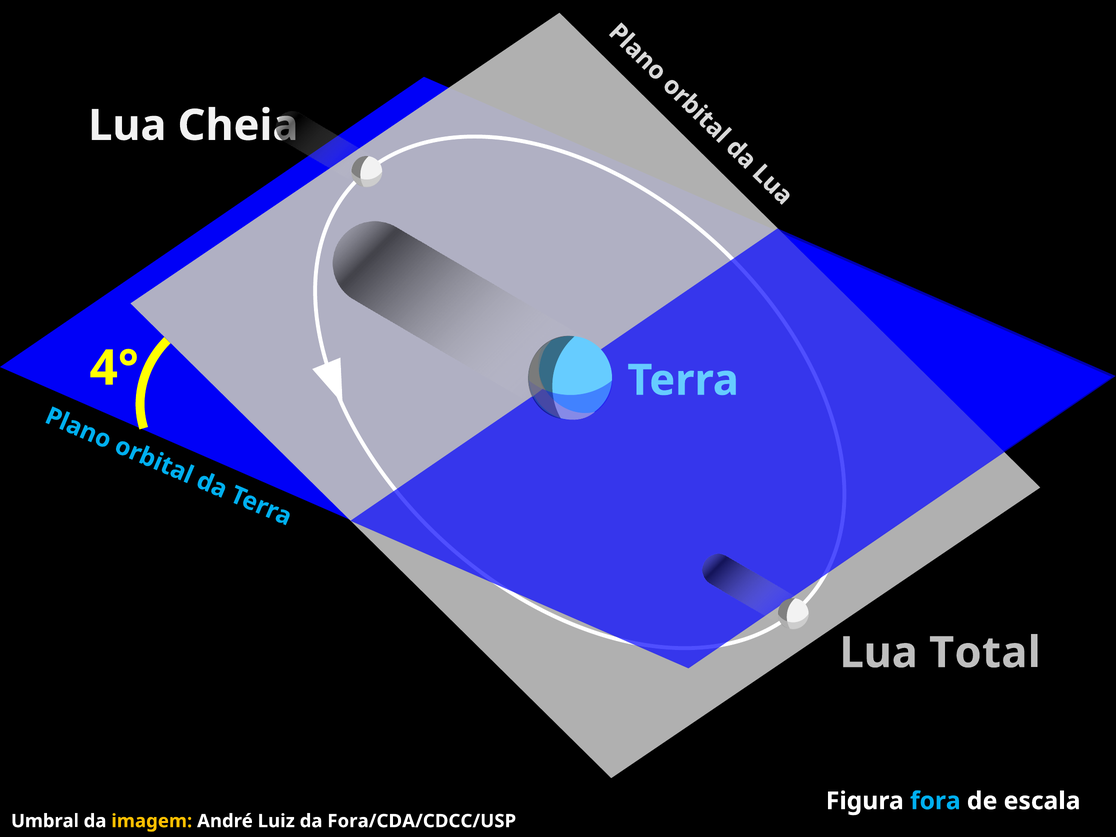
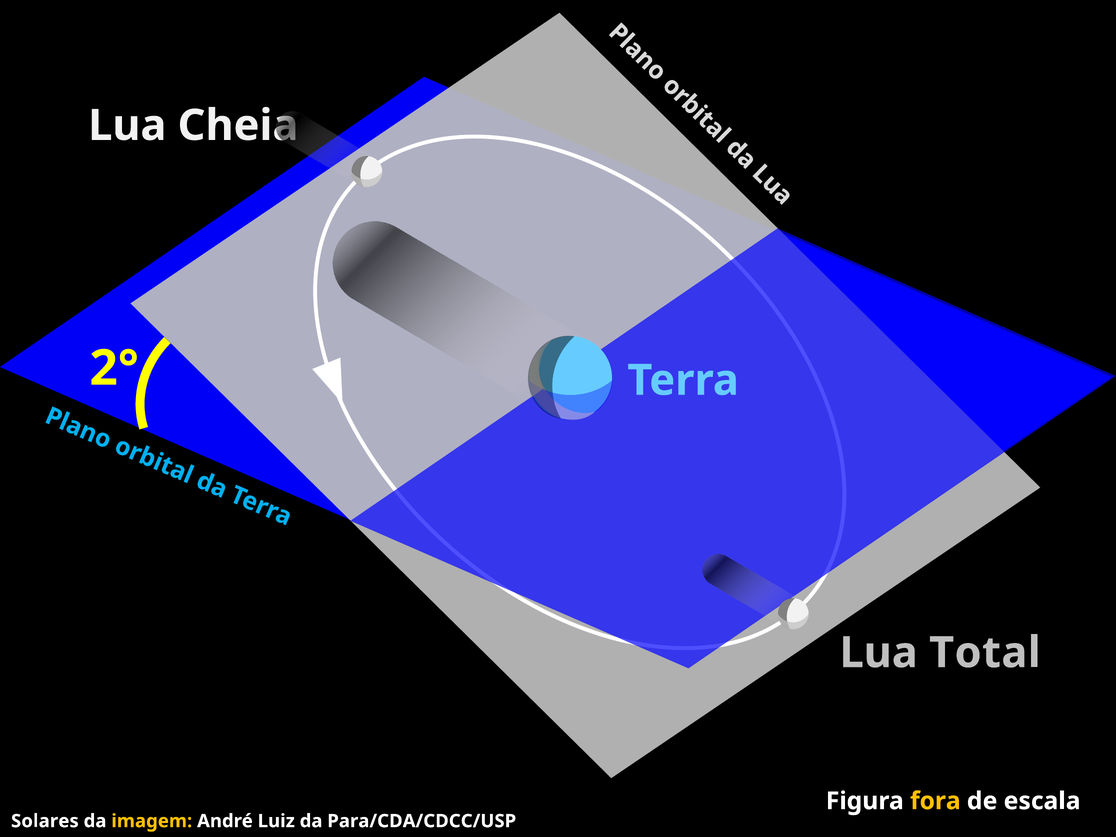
4°: 4° -> 2°
fora colour: light blue -> yellow
Umbral: Umbral -> Solares
Fora/CDA/CDCC/USP: Fora/CDA/CDCC/USP -> Para/CDA/CDCC/USP
